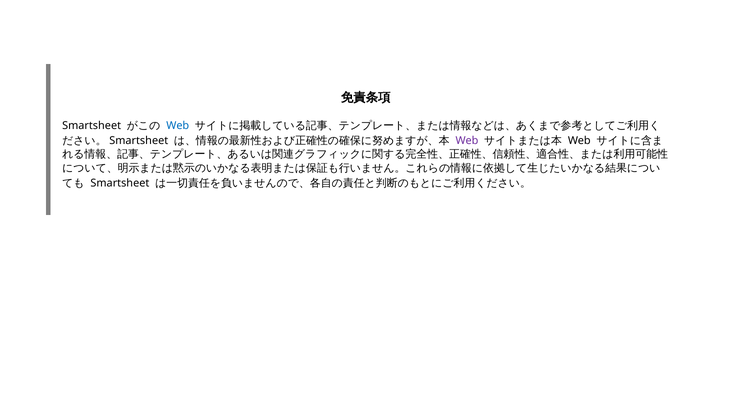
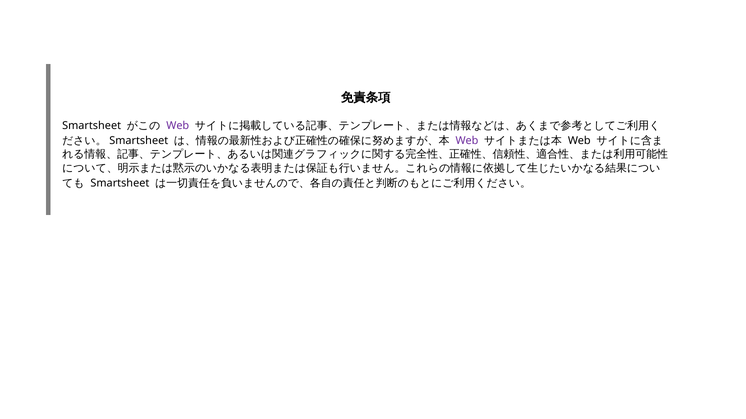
Web at (178, 126) colour: blue -> purple
